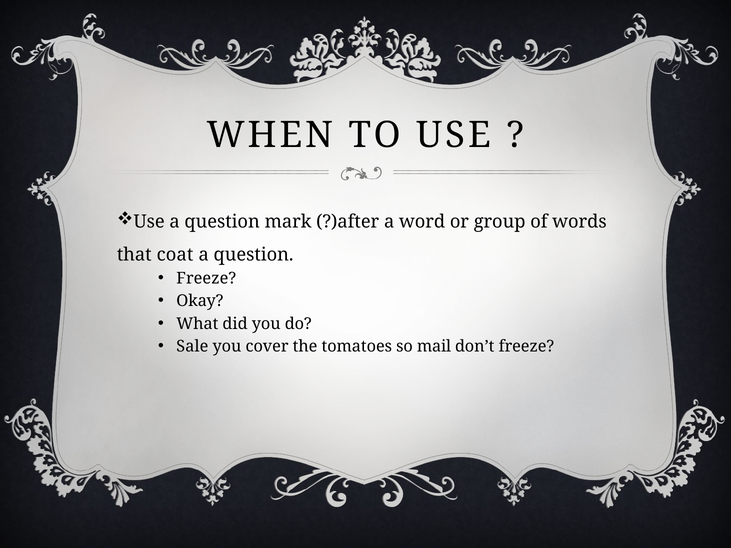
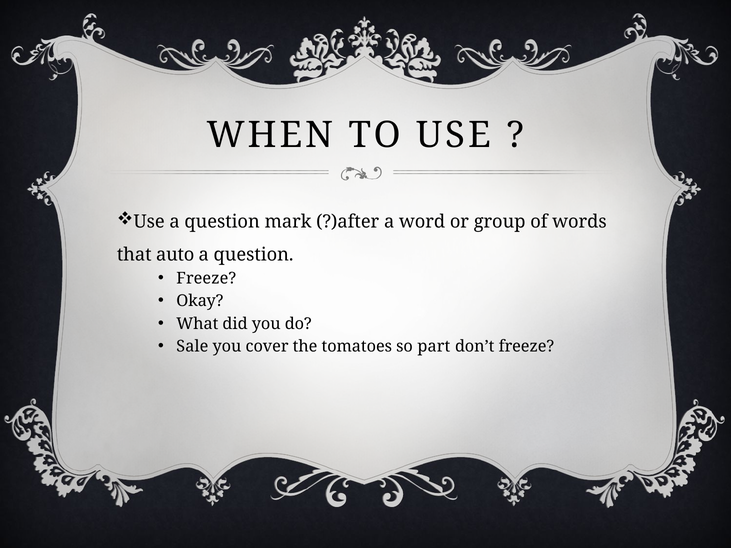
coat: coat -> auto
mail: mail -> part
